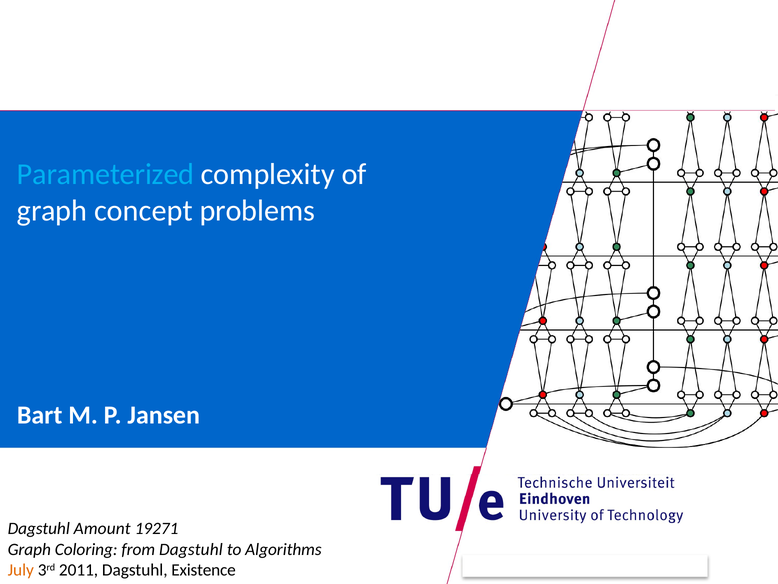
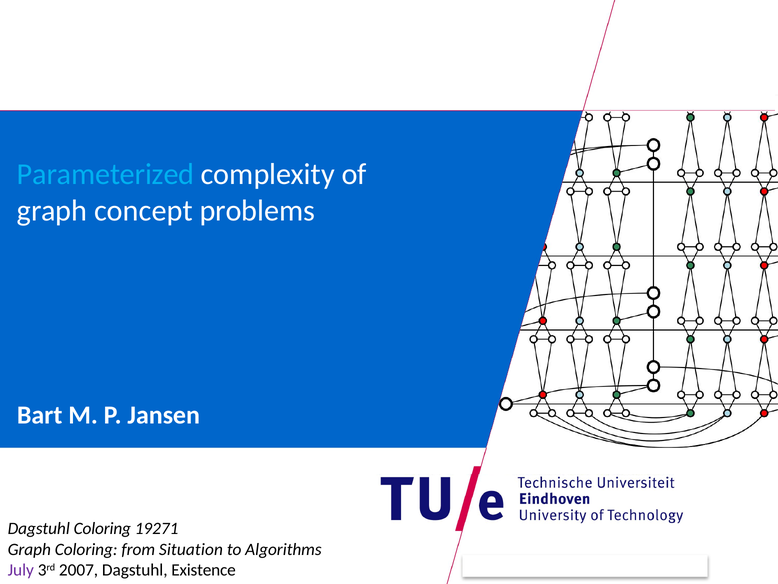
Dagstuhl Amount: Amount -> Coloring
from Dagstuhl: Dagstuhl -> Situation
July colour: orange -> purple
2011: 2011 -> 2007
